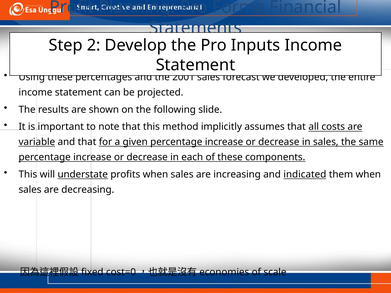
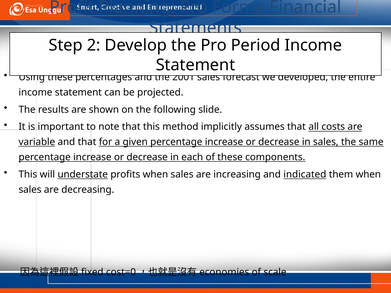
Inputs: Inputs -> Period
